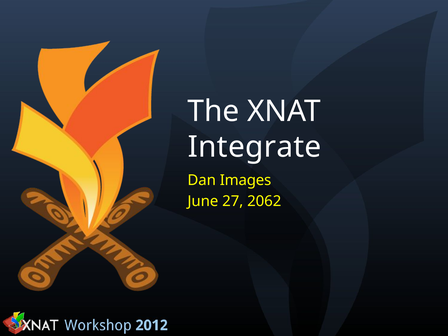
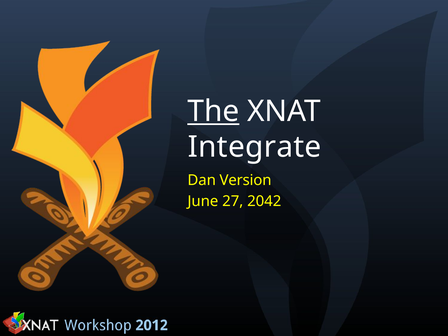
The underline: none -> present
Images: Images -> Version
2062: 2062 -> 2042
